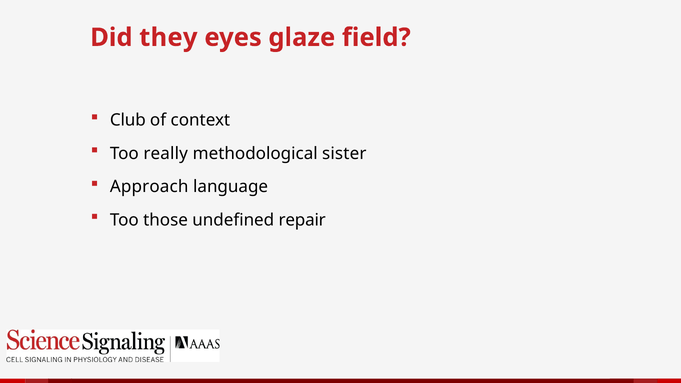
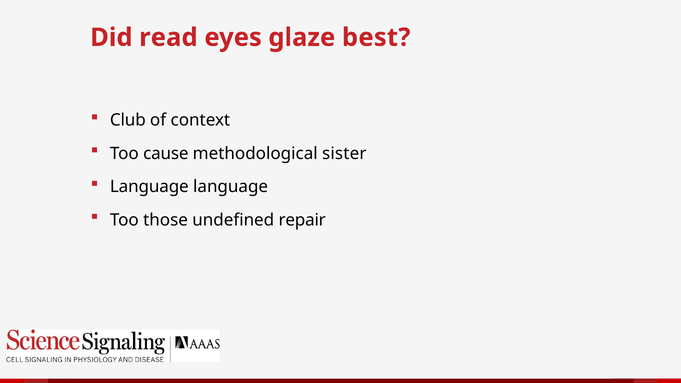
they: they -> read
field: field -> best
really: really -> cause
Approach at (149, 187): Approach -> Language
